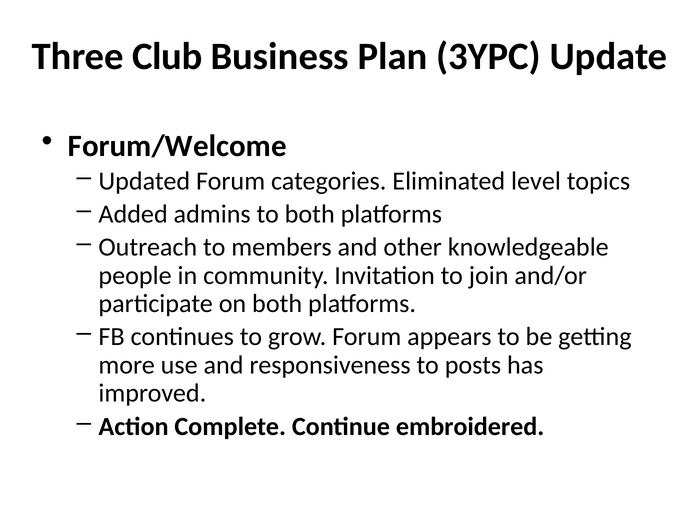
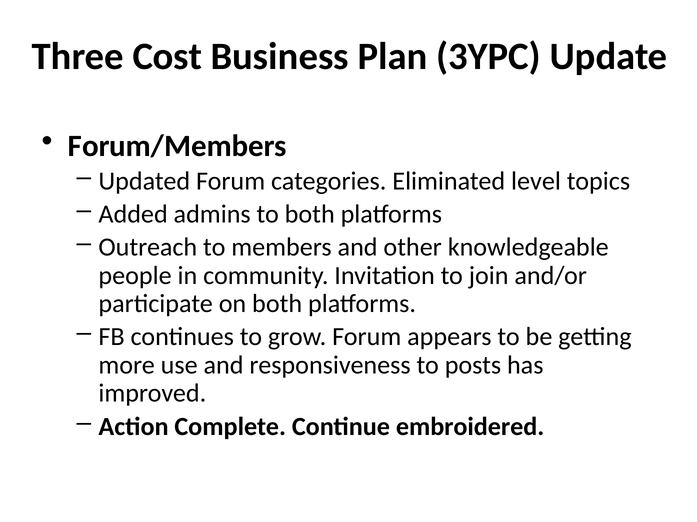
Club: Club -> Cost
Forum/Welcome: Forum/Welcome -> Forum/Members
